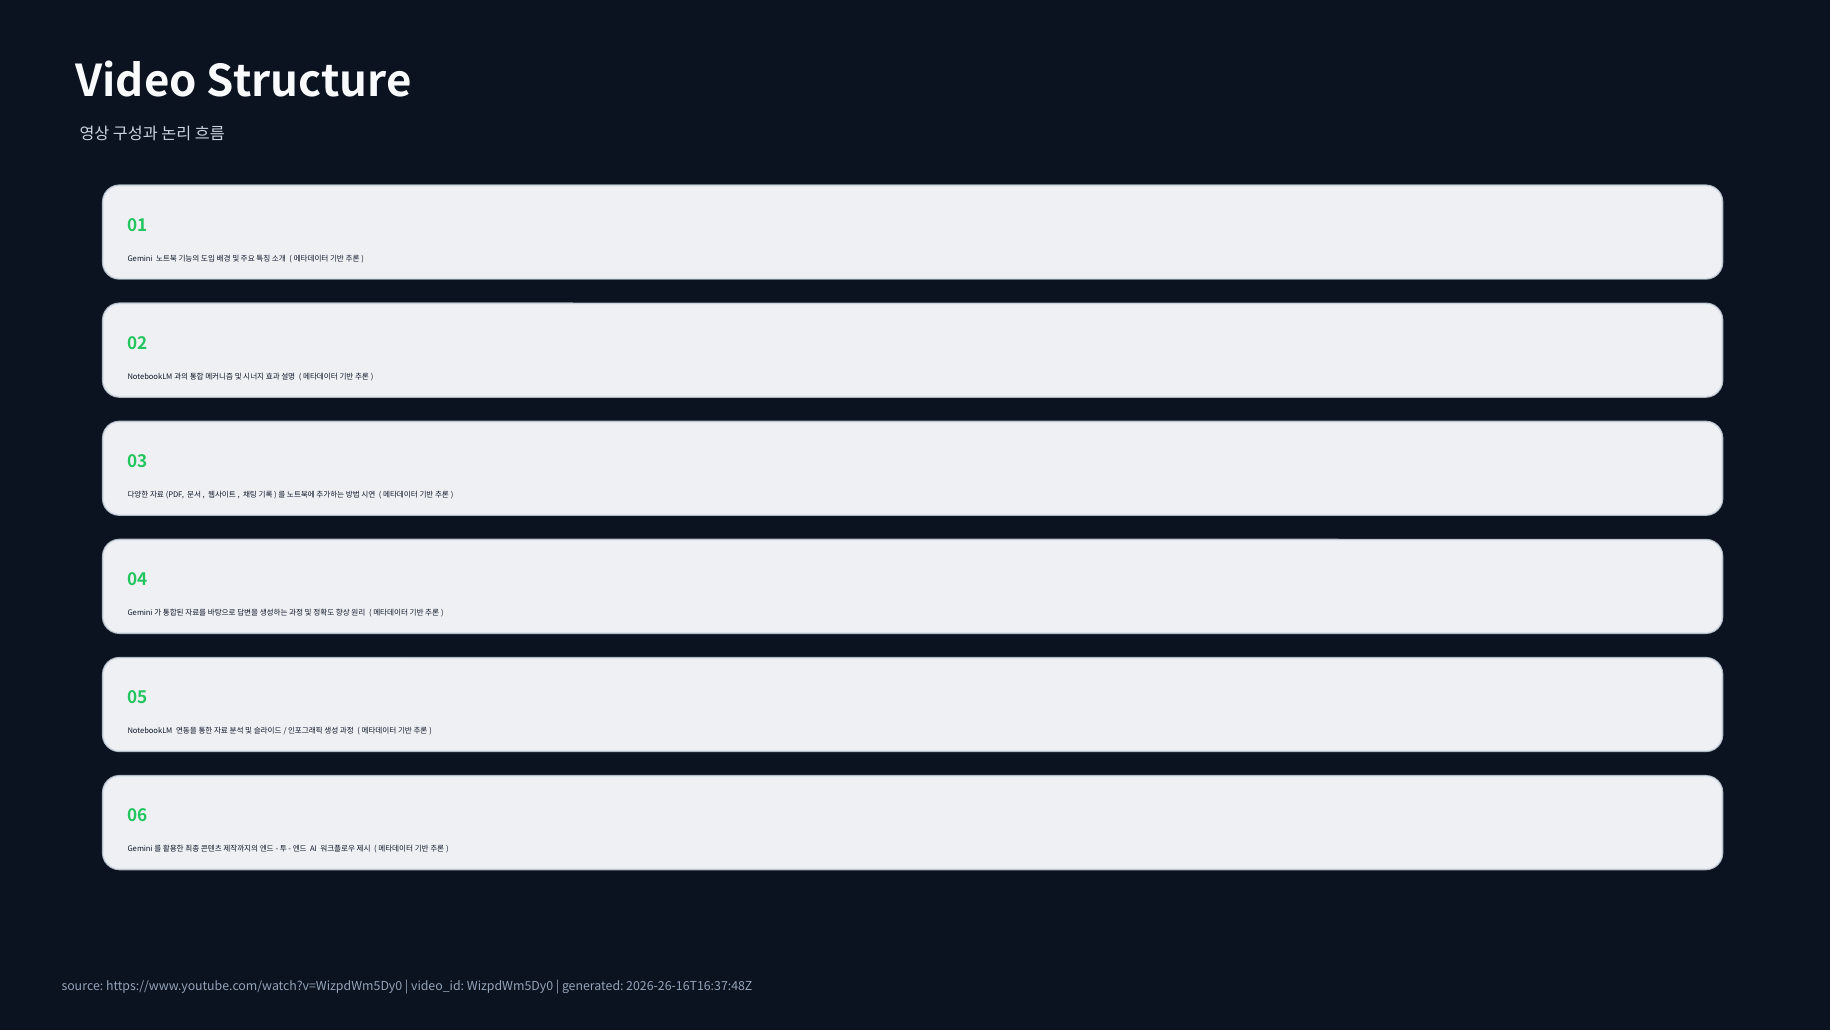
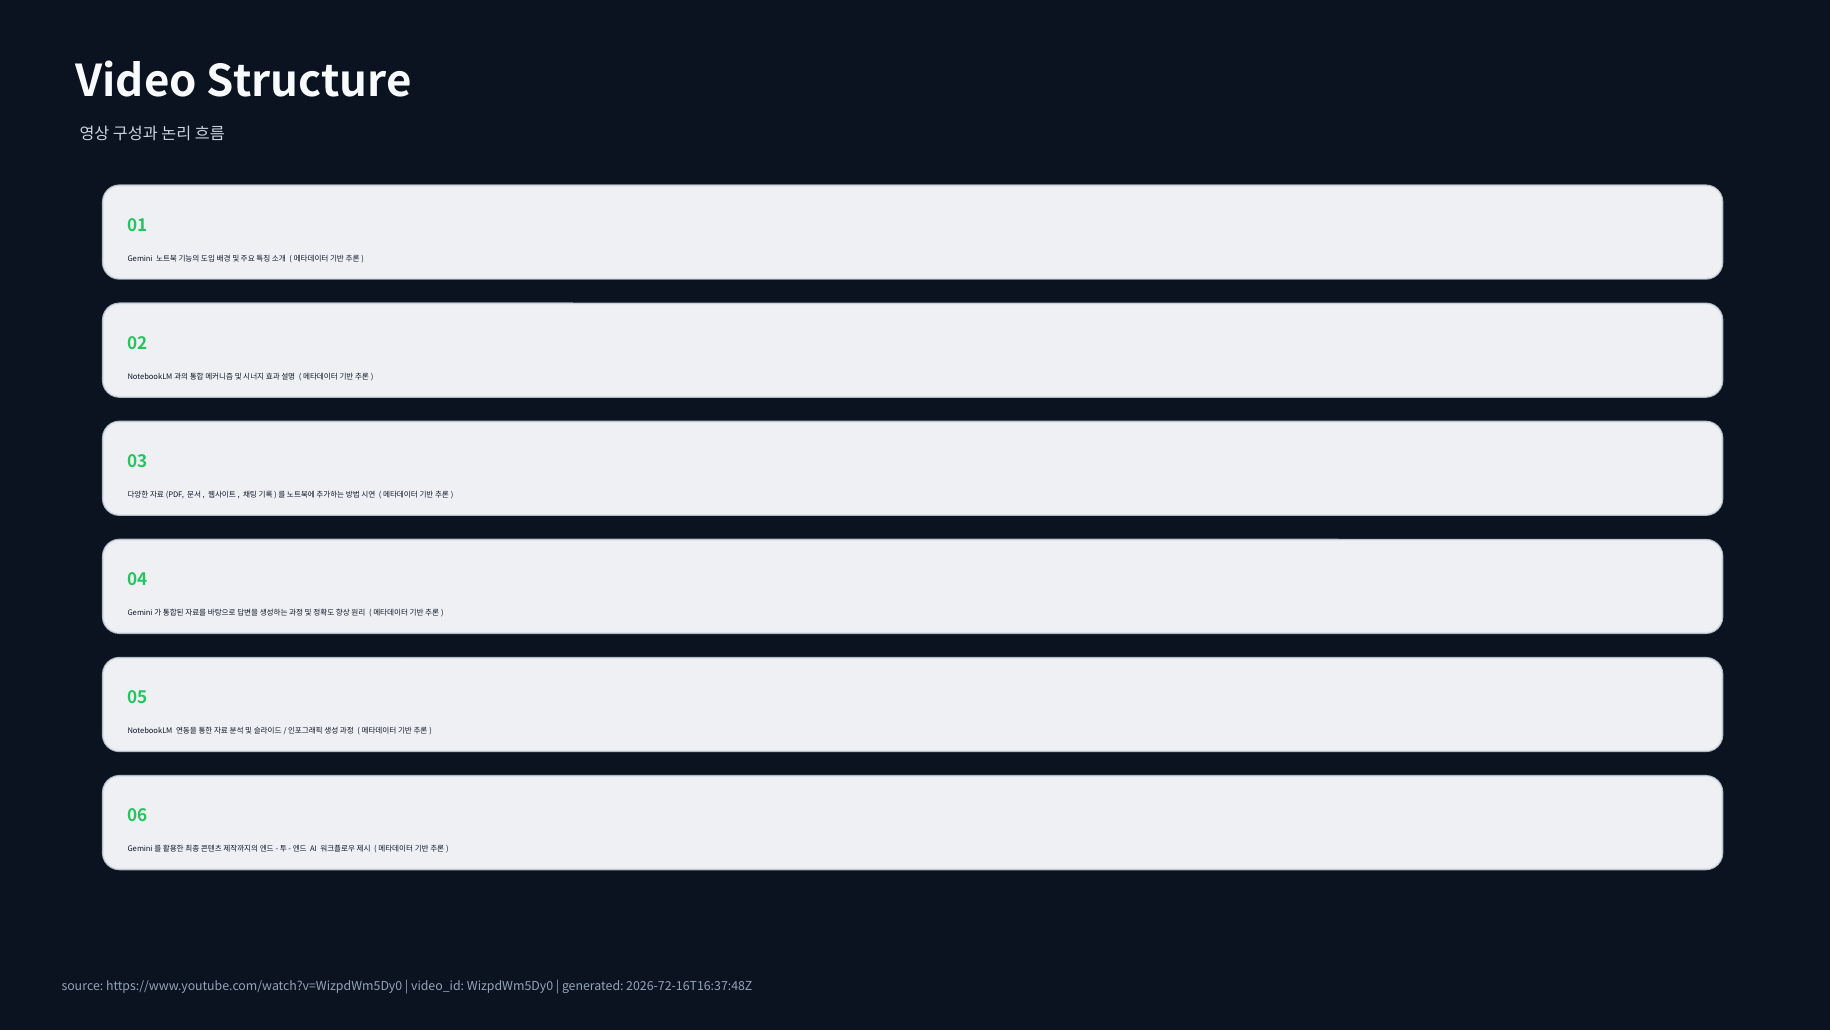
2026-26-16T16:37:48Z: 2026-26-16T16:37:48Z -> 2026-72-16T16:37:48Z
